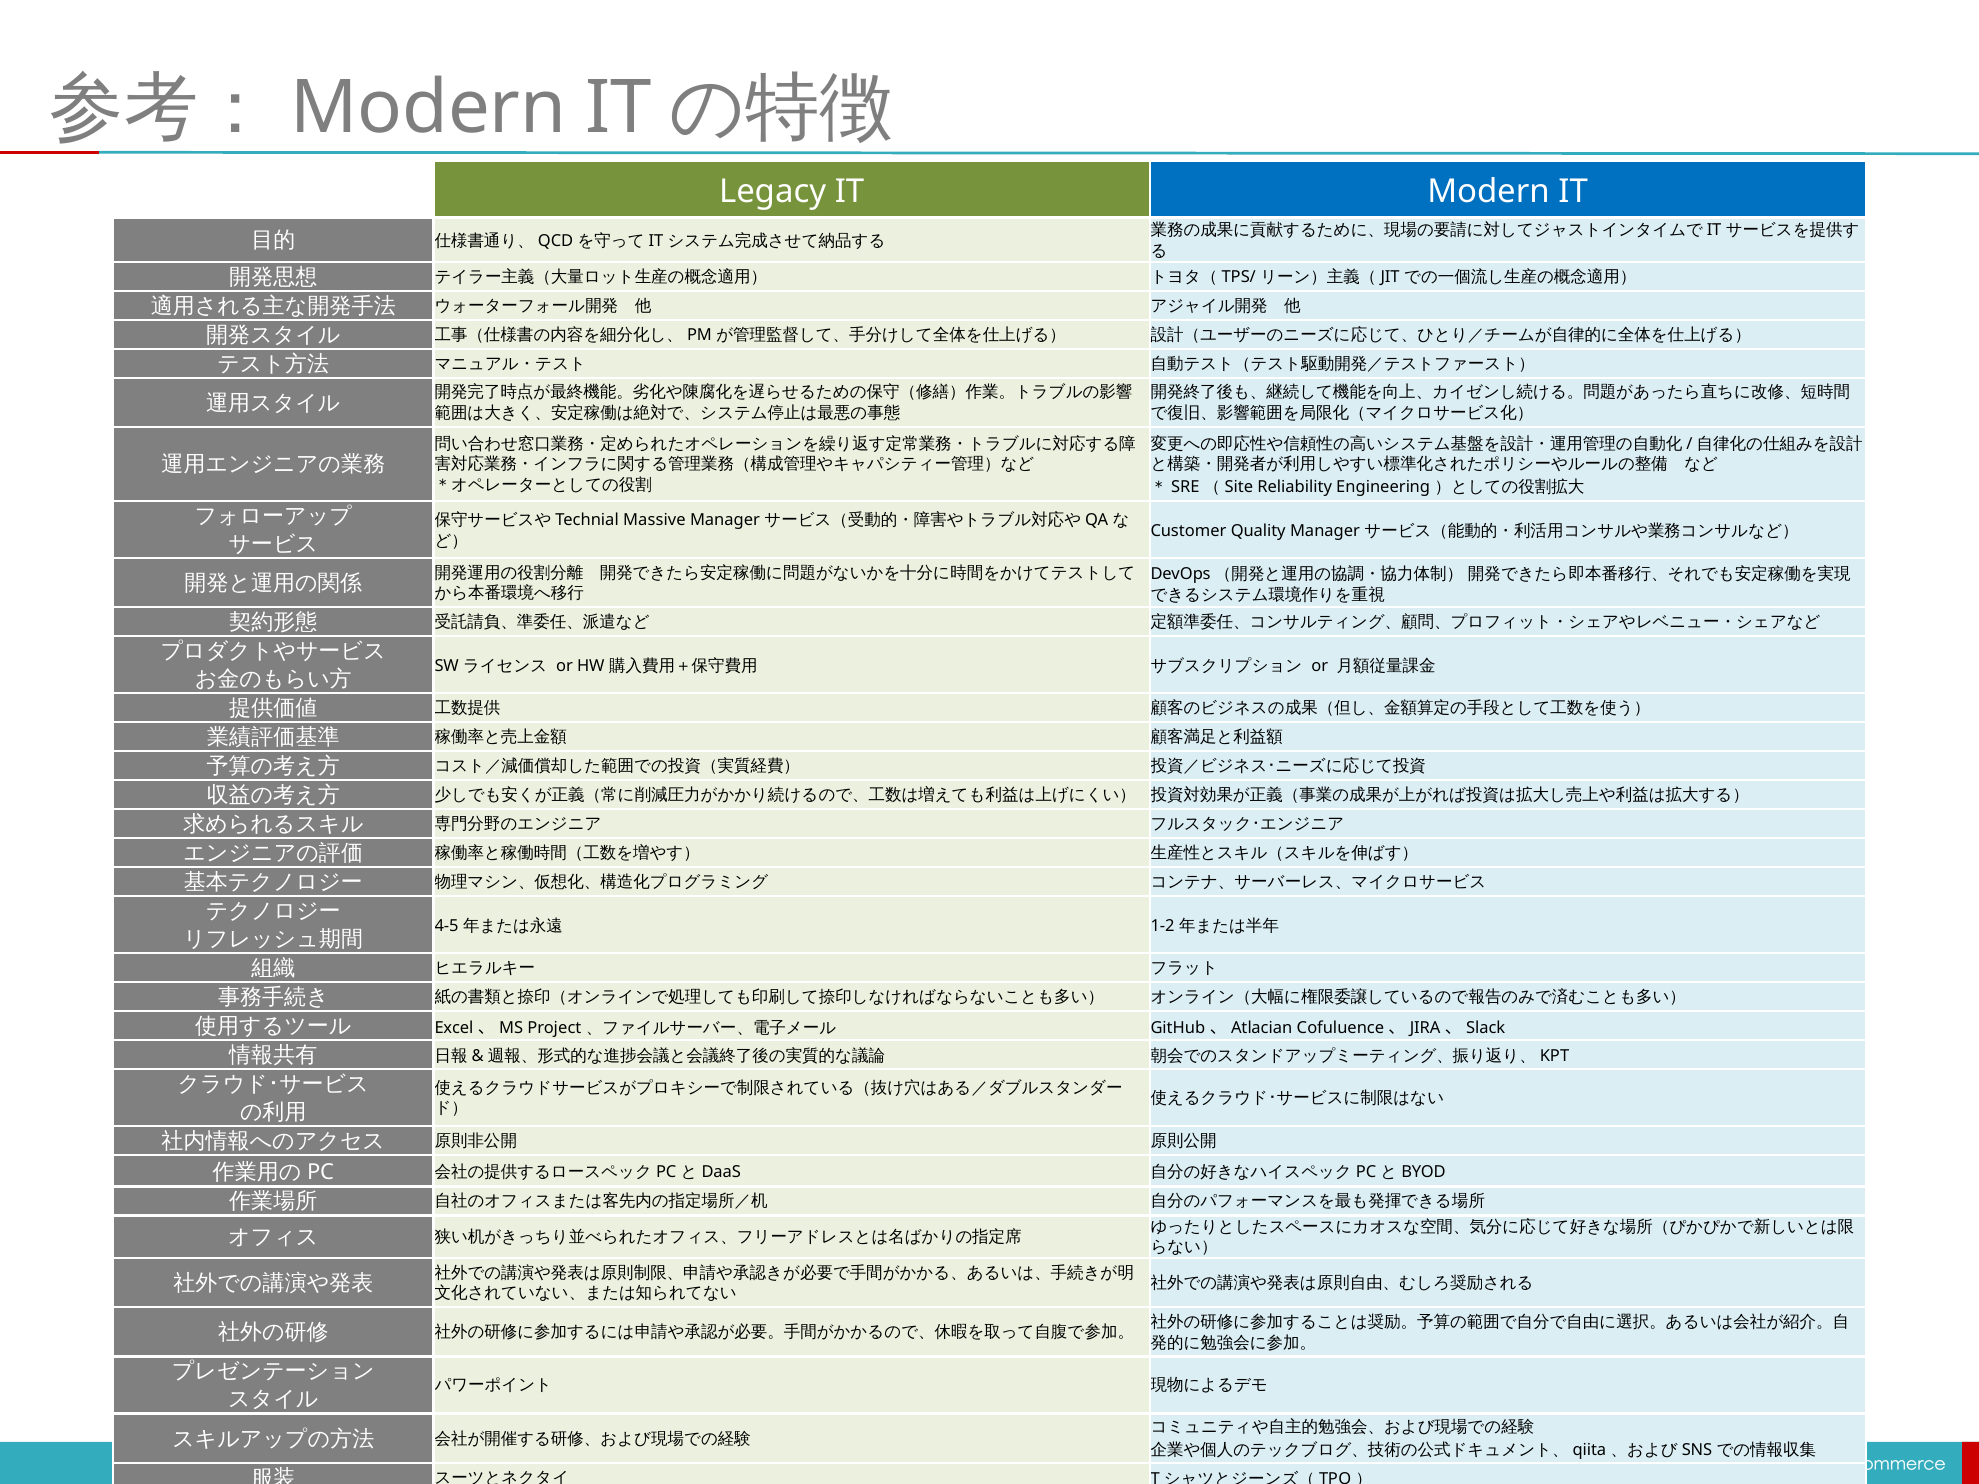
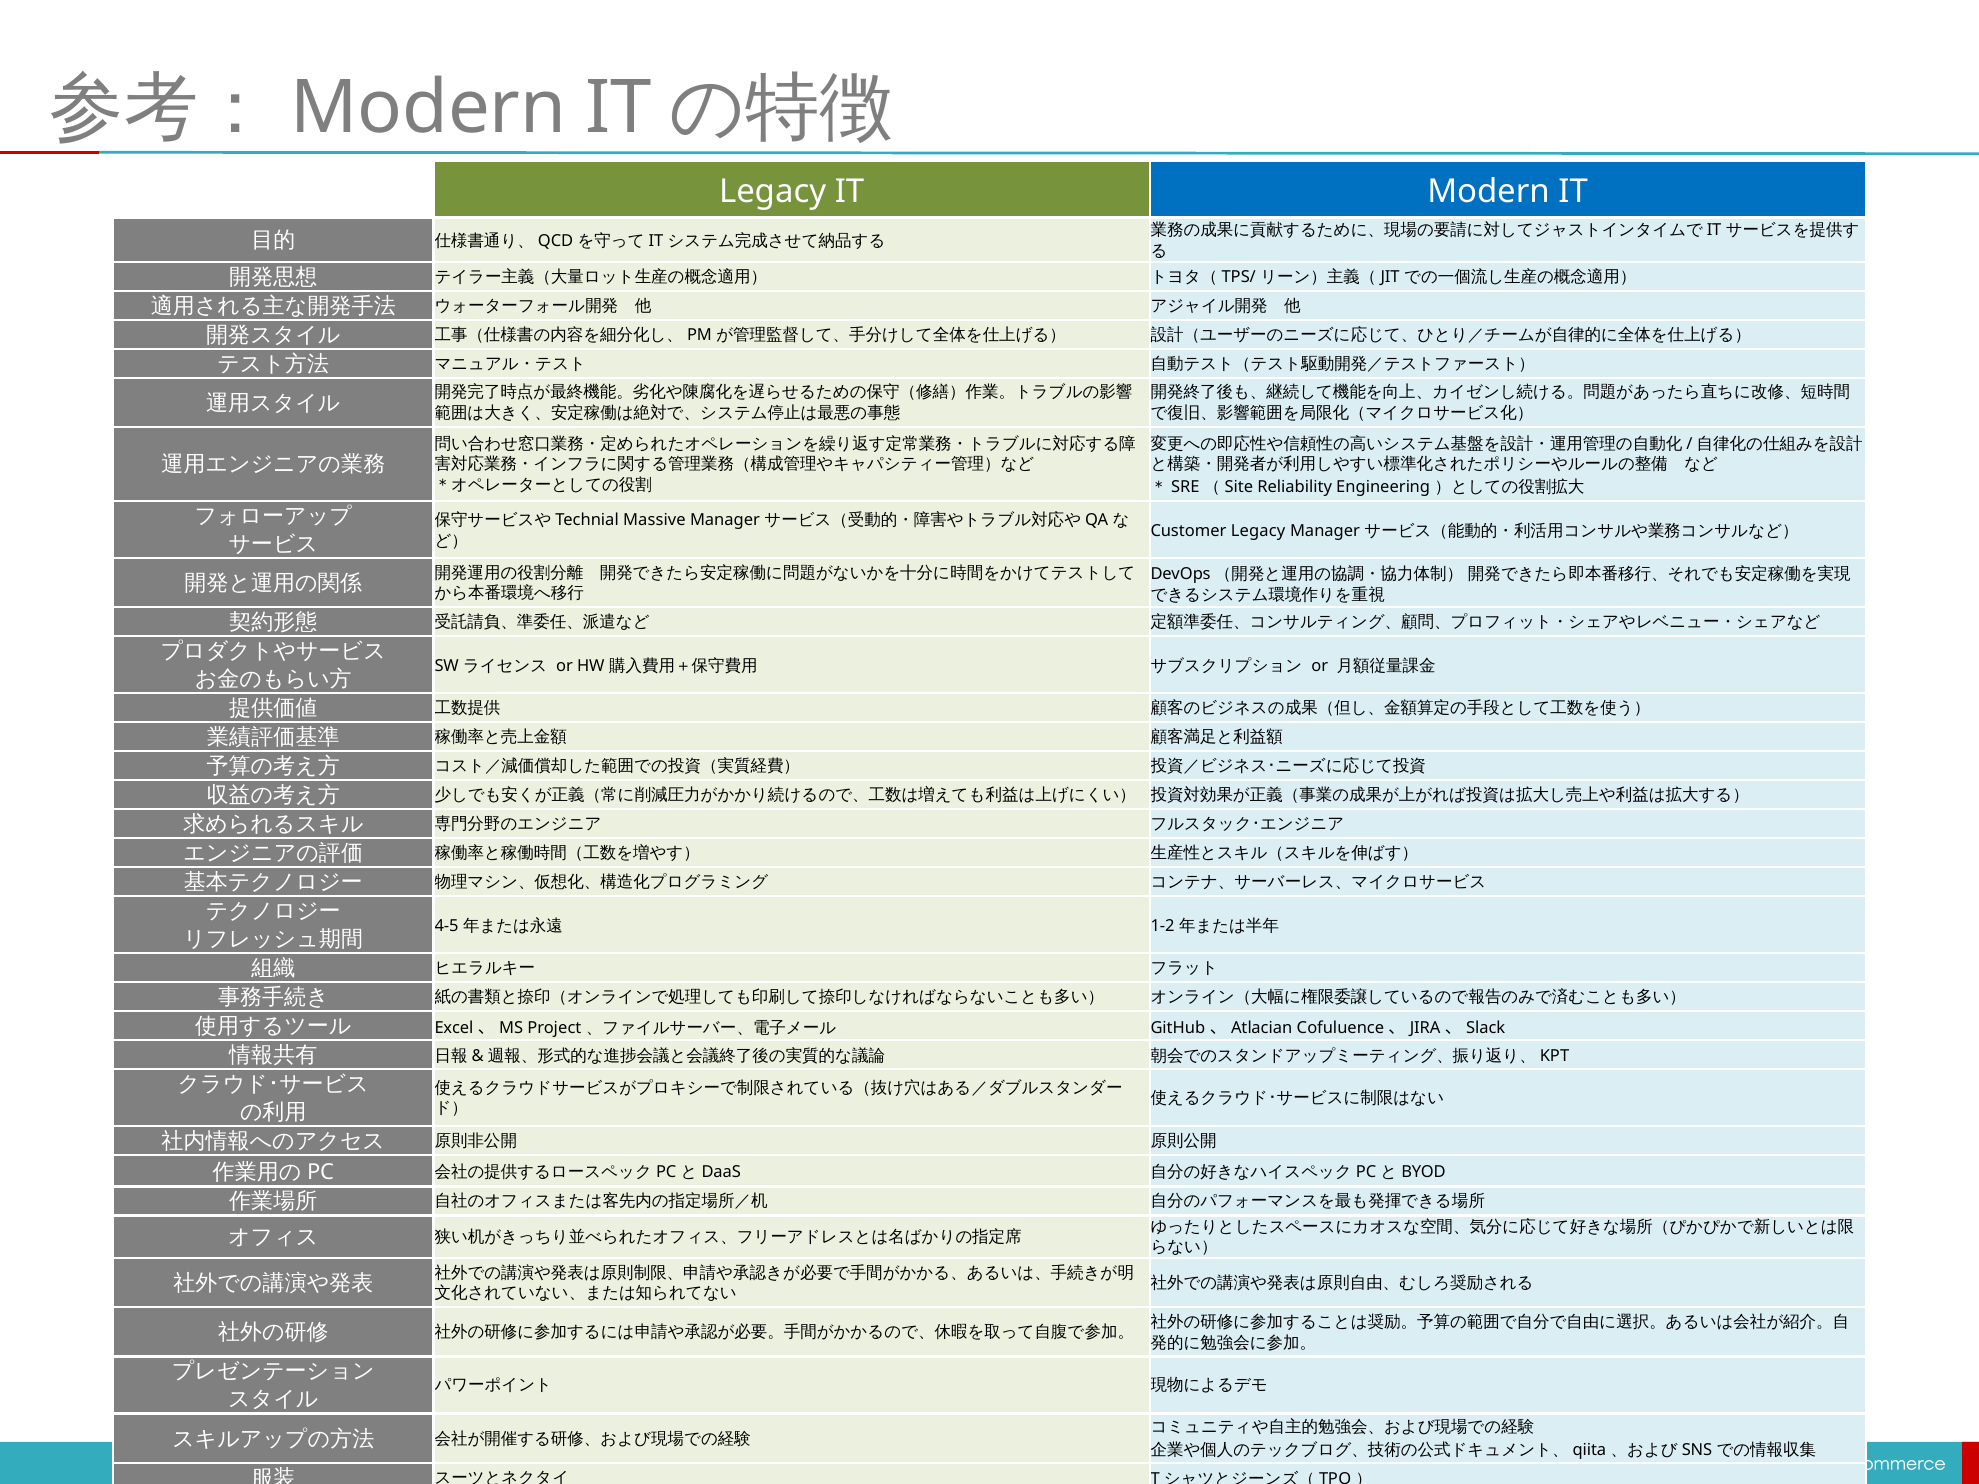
Customer Quality: Quality -> Legacy
